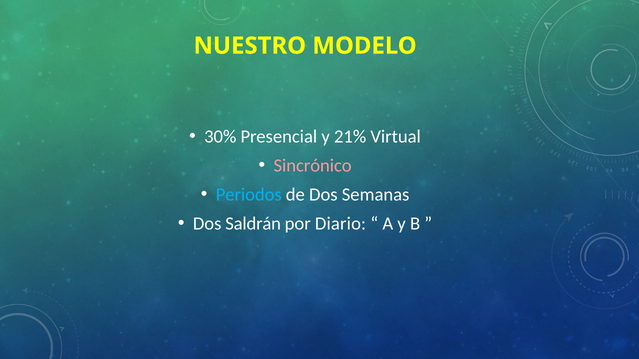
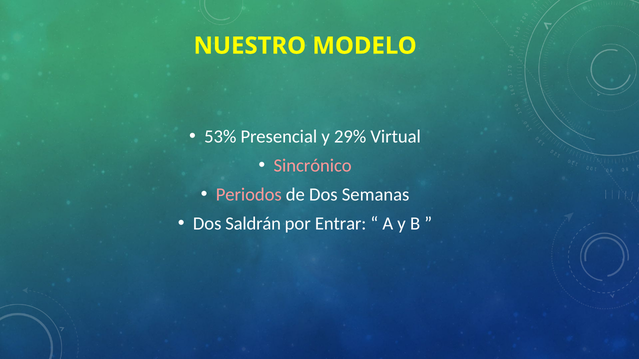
30%: 30% -> 53%
21%: 21% -> 29%
Periodos colour: light blue -> pink
Diario: Diario -> Entrar
